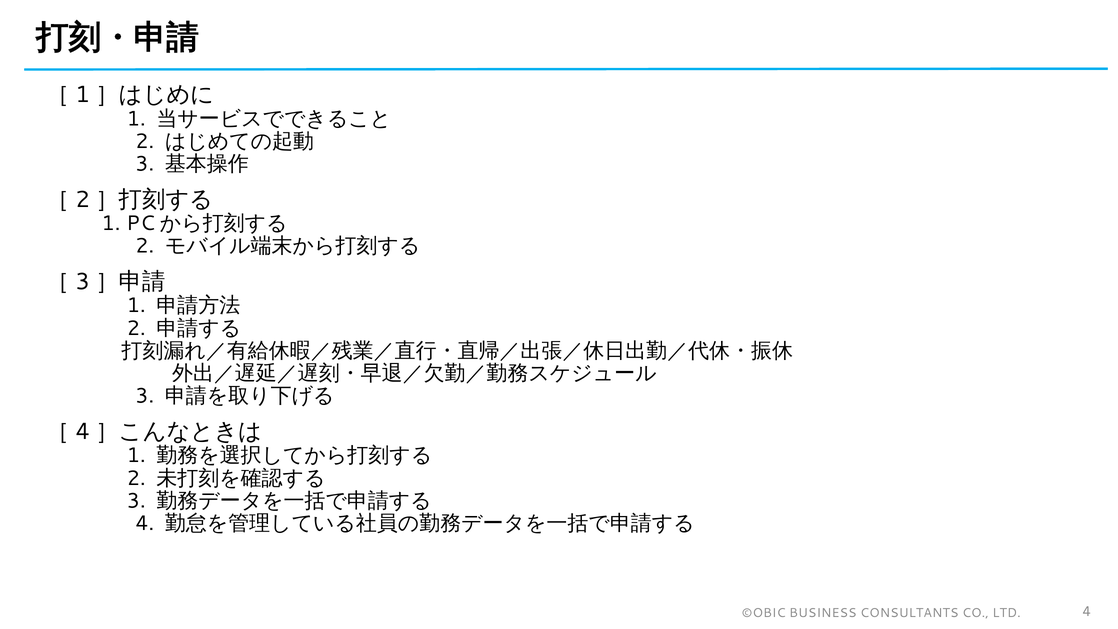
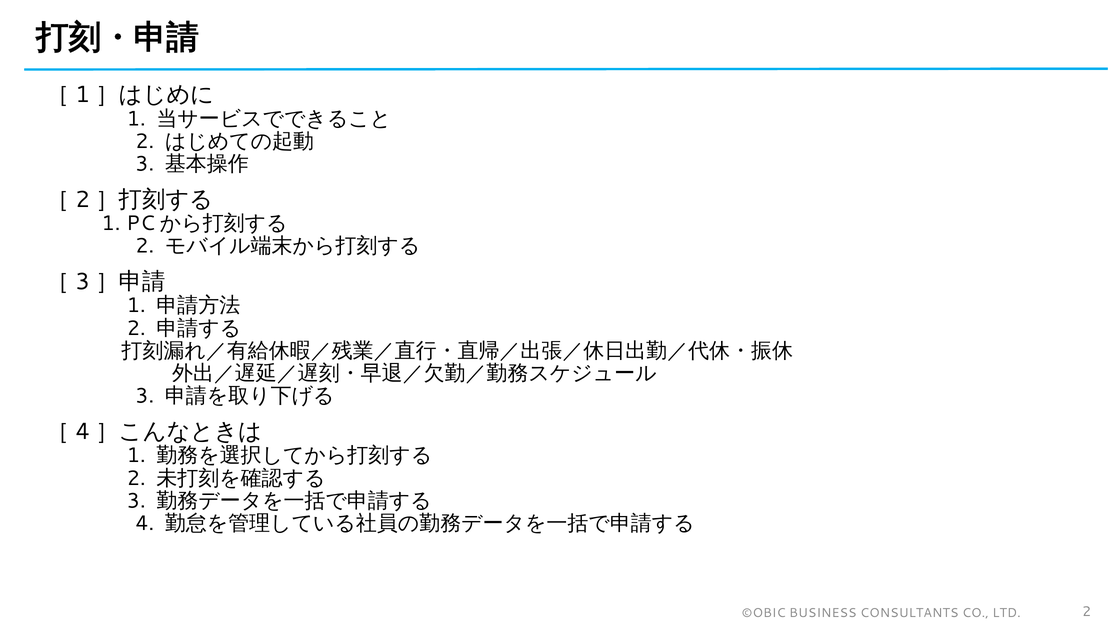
LTD 4: 4 -> 2
